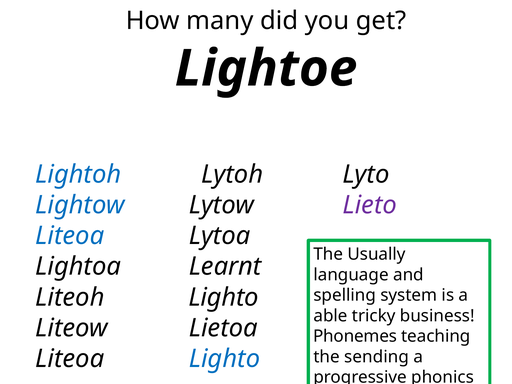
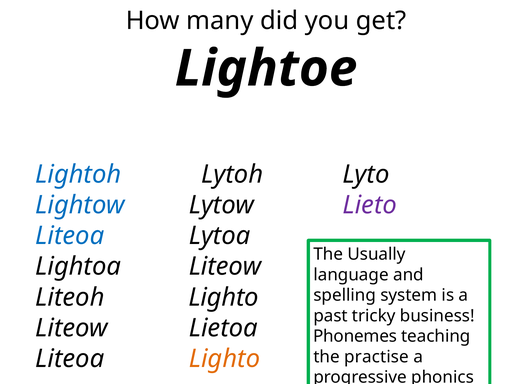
Lightoa Learnt: Learnt -> Liteow
able: able -> past
Lighto at (225, 359) colour: blue -> orange
sending: sending -> practise
